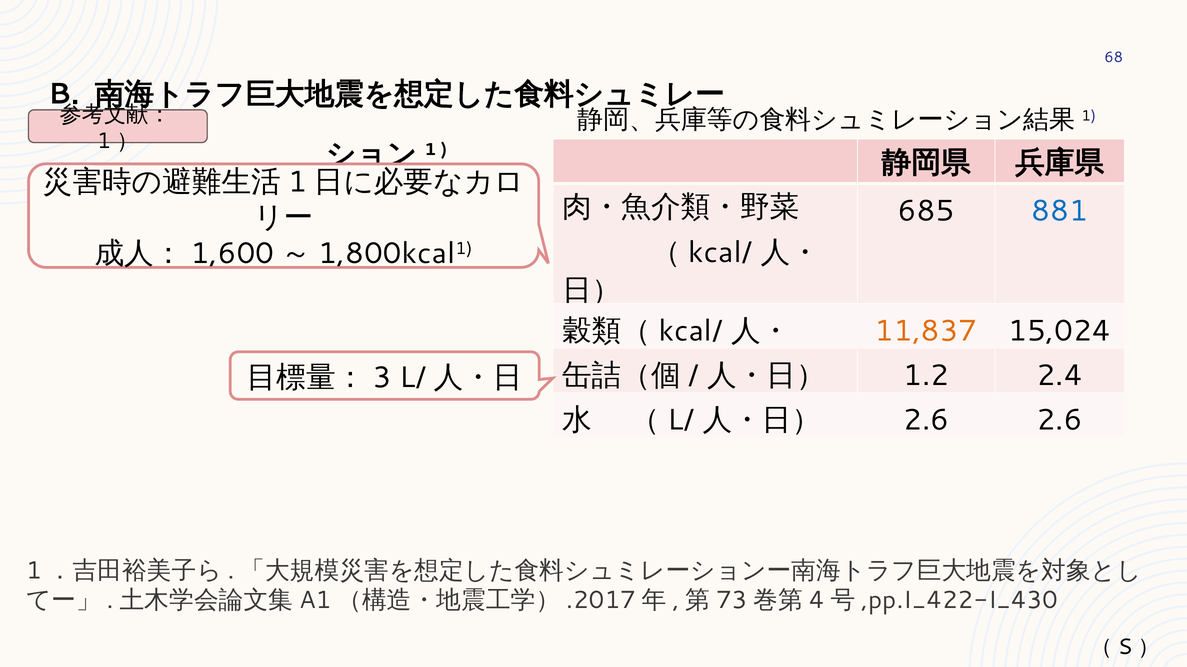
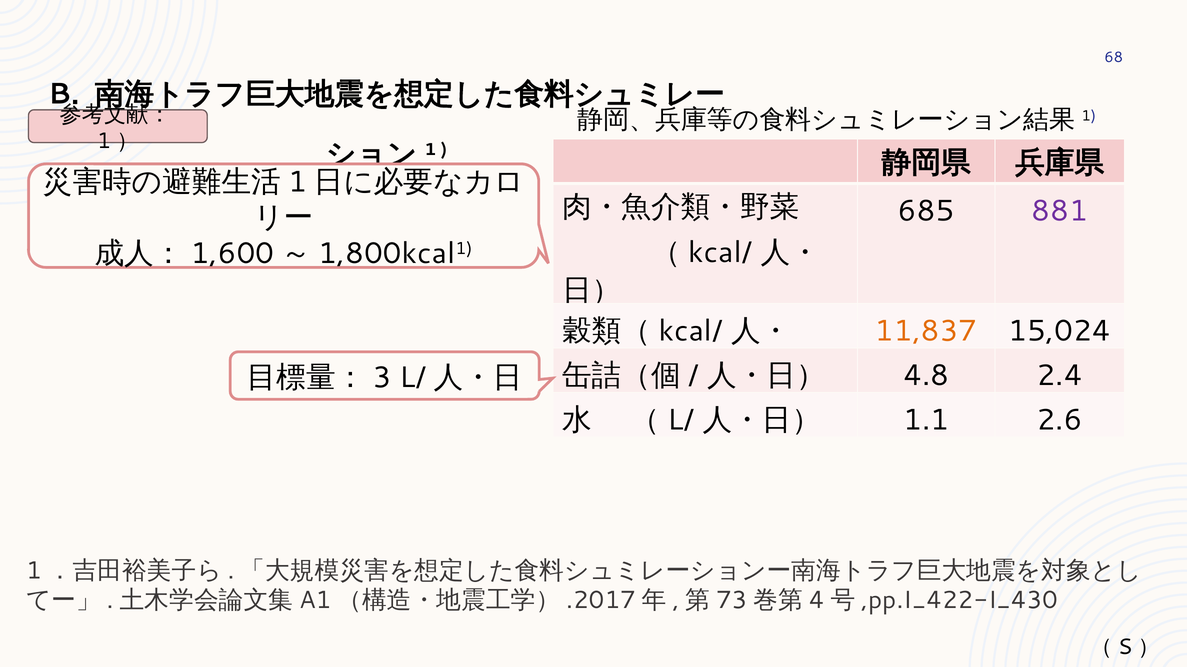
881 colour: blue -> purple
1.2: 1.2 -> 4.8
2.6 at (926, 420): 2.6 -> 1.1
